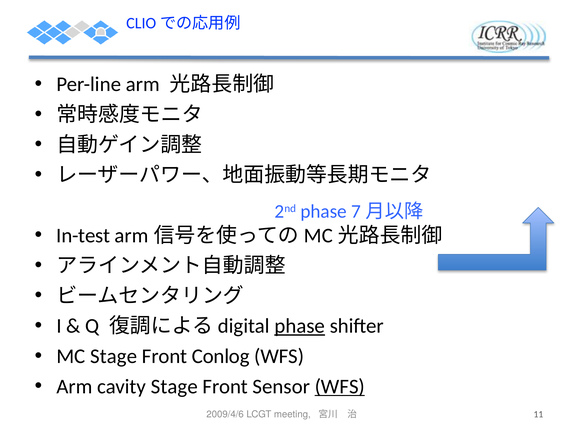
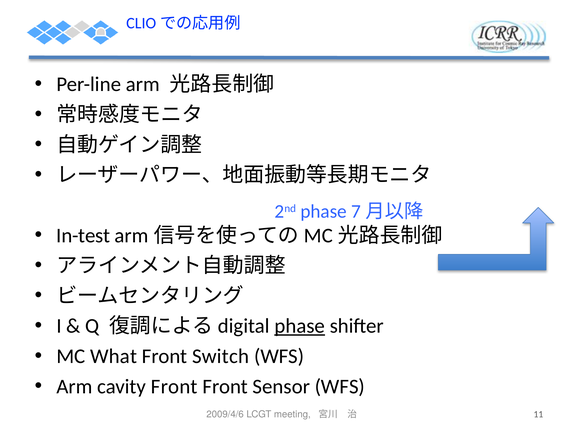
MC Stage: Stage -> What
Conlog: Conlog -> Switch
cavity Stage: Stage -> Front
WFS at (340, 386) underline: present -> none
